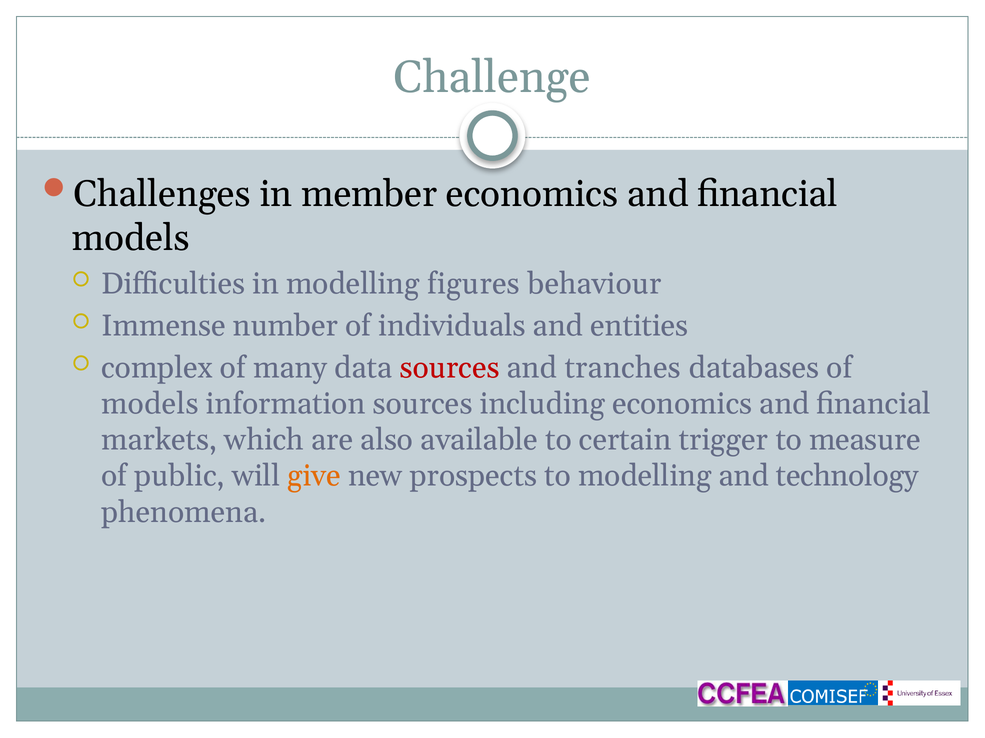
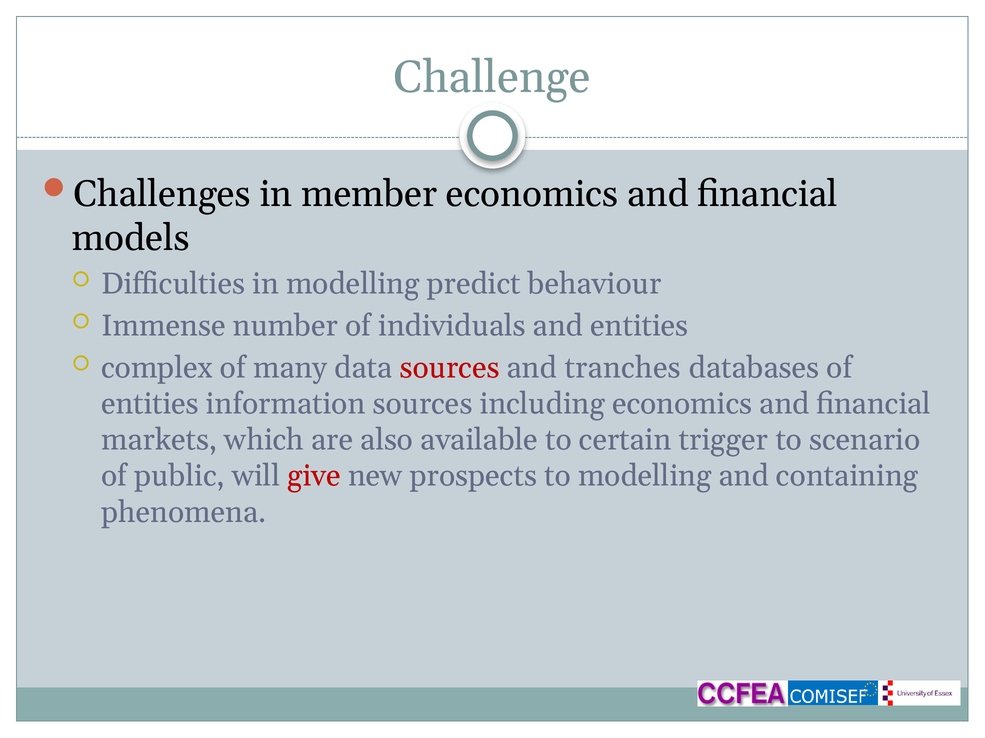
figures: figures -> predict
models at (150, 404): models -> entities
measure: measure -> scenario
give colour: orange -> red
technology: technology -> containing
